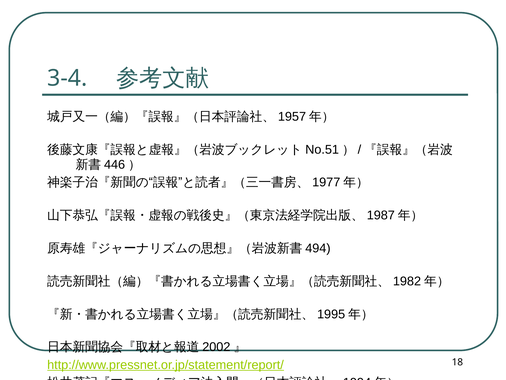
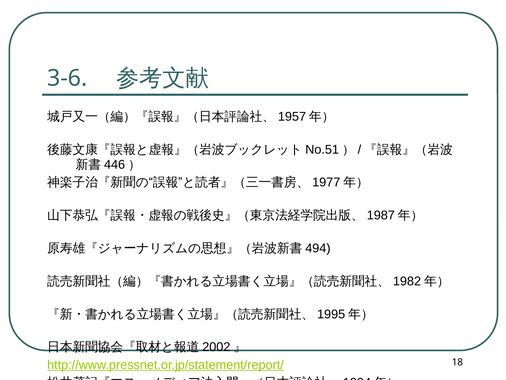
3-4: 3-4 -> 3-6
